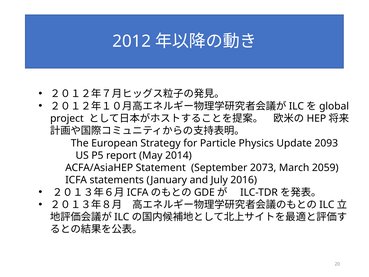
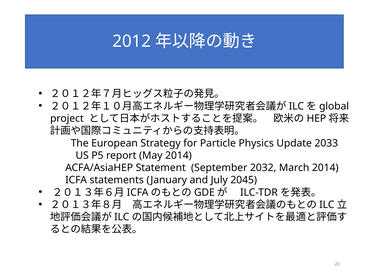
2093: 2093 -> 2033
2073: 2073 -> 2032
March 2059: 2059 -> 2014
2016: 2016 -> 2045
